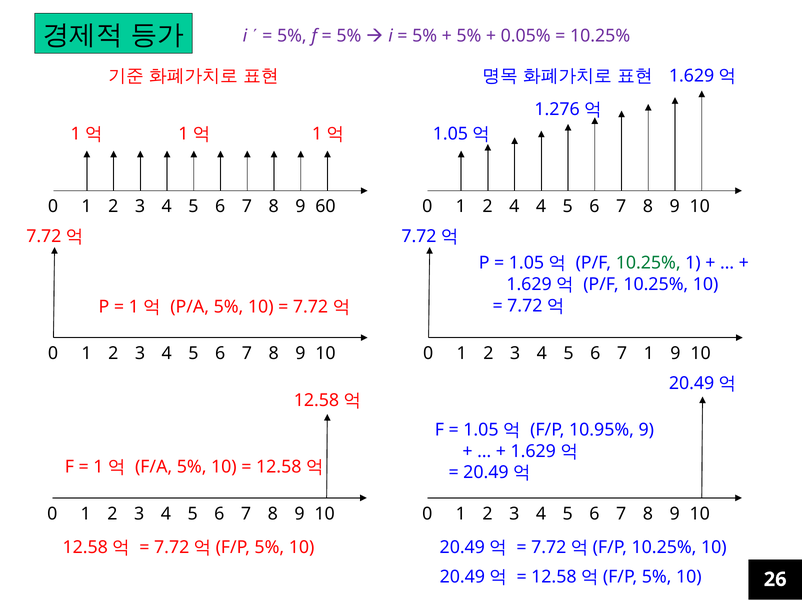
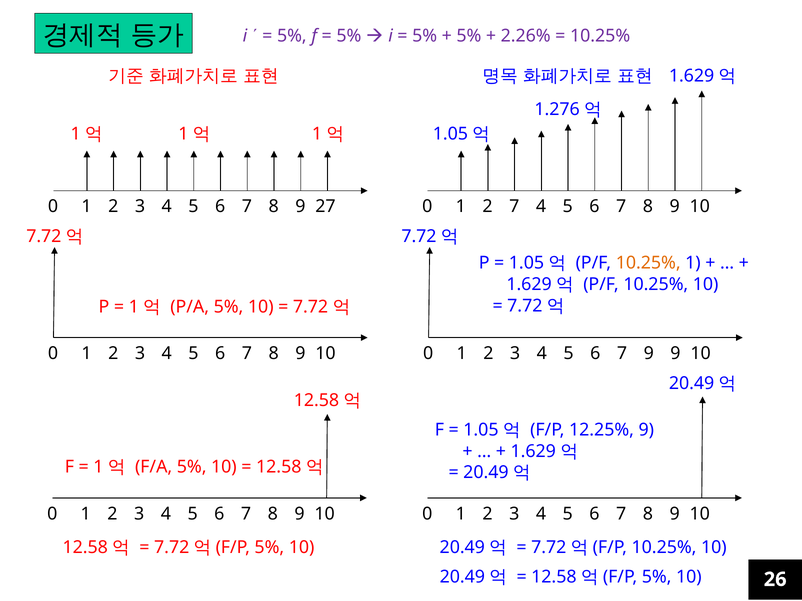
0.05%: 0.05% -> 2.26%
60: 60 -> 27
2 4: 4 -> 7
10.25% at (648, 263) colour: green -> orange
7 1: 1 -> 9
10.95%: 10.95% -> 12.25%
